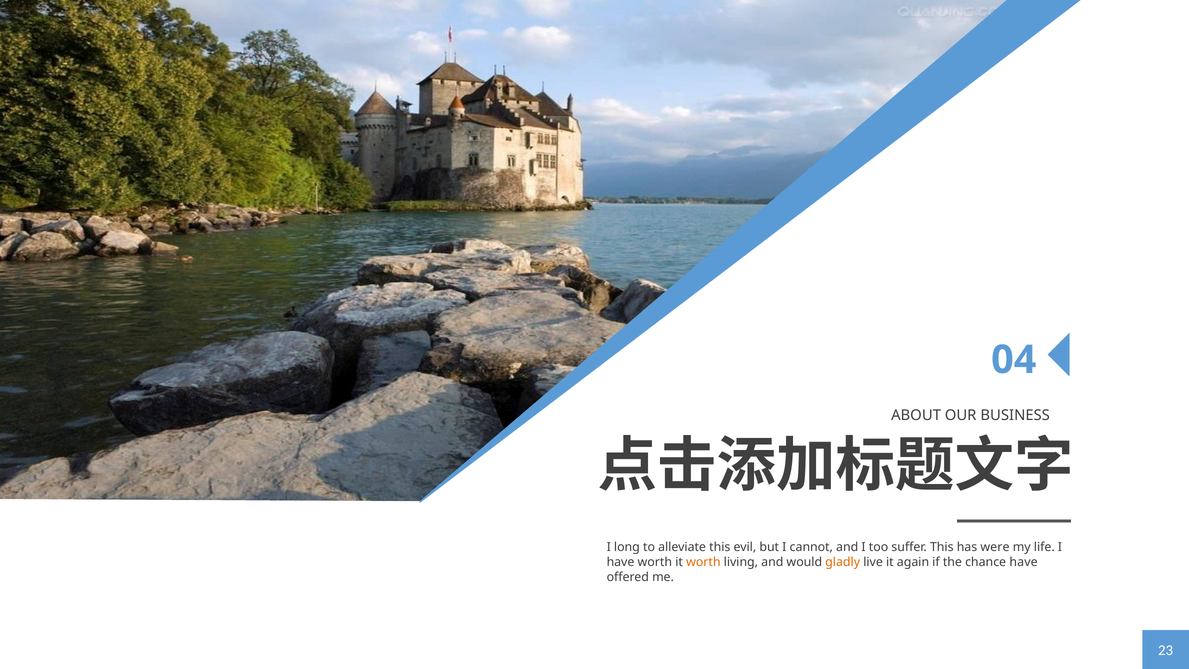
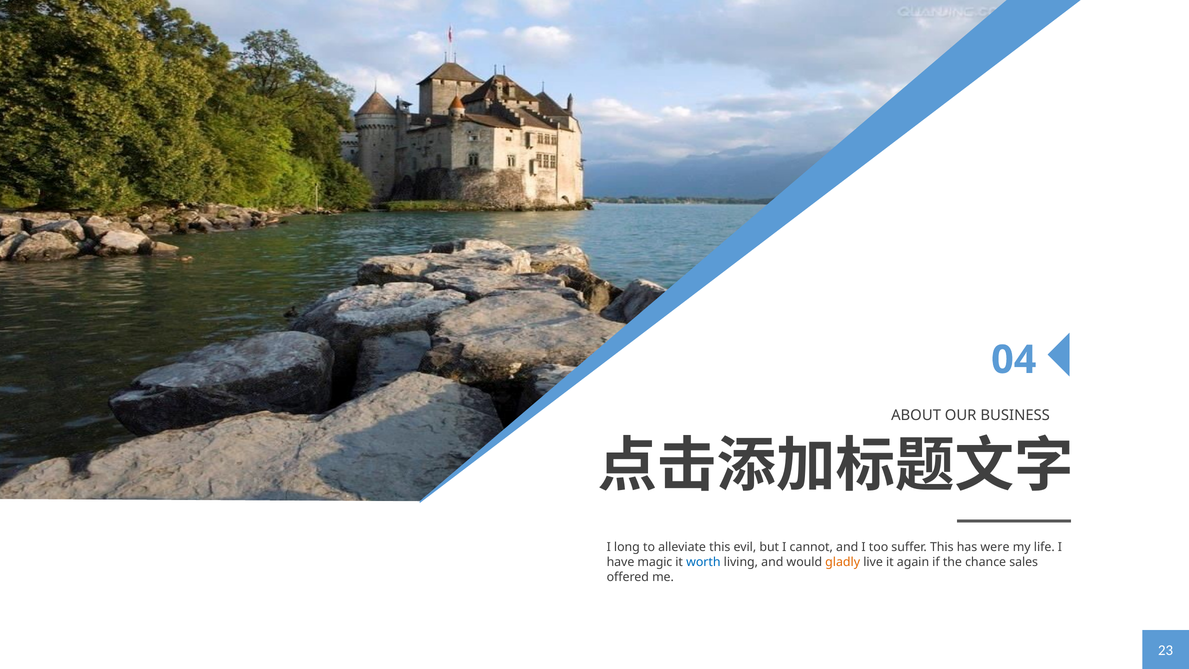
have worth: worth -> magic
worth at (703, 562) colour: orange -> blue
chance have: have -> sales
